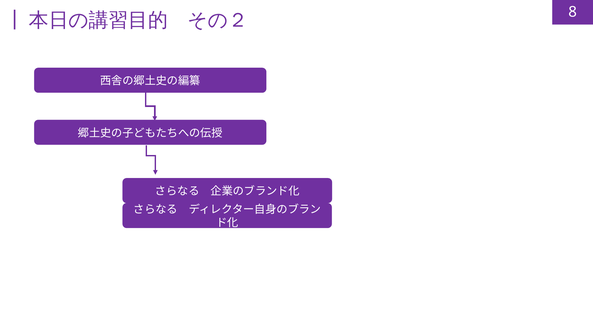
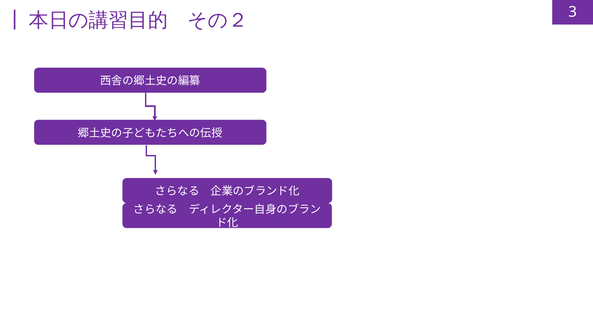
8: 8 -> 3
